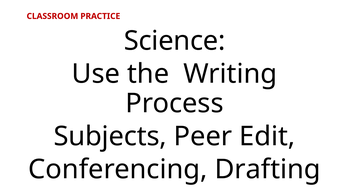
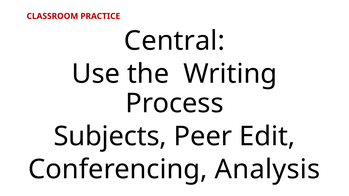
Science: Science -> Central
Drafting: Drafting -> Analysis
